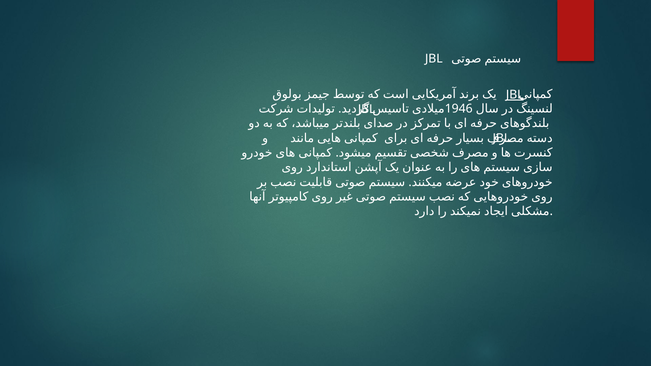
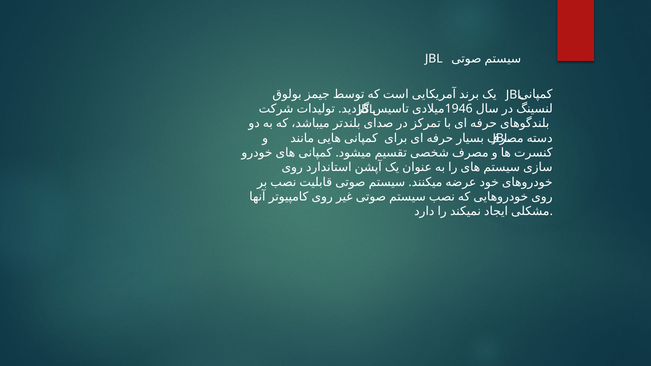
JBL at (515, 95) underline: present -> none
